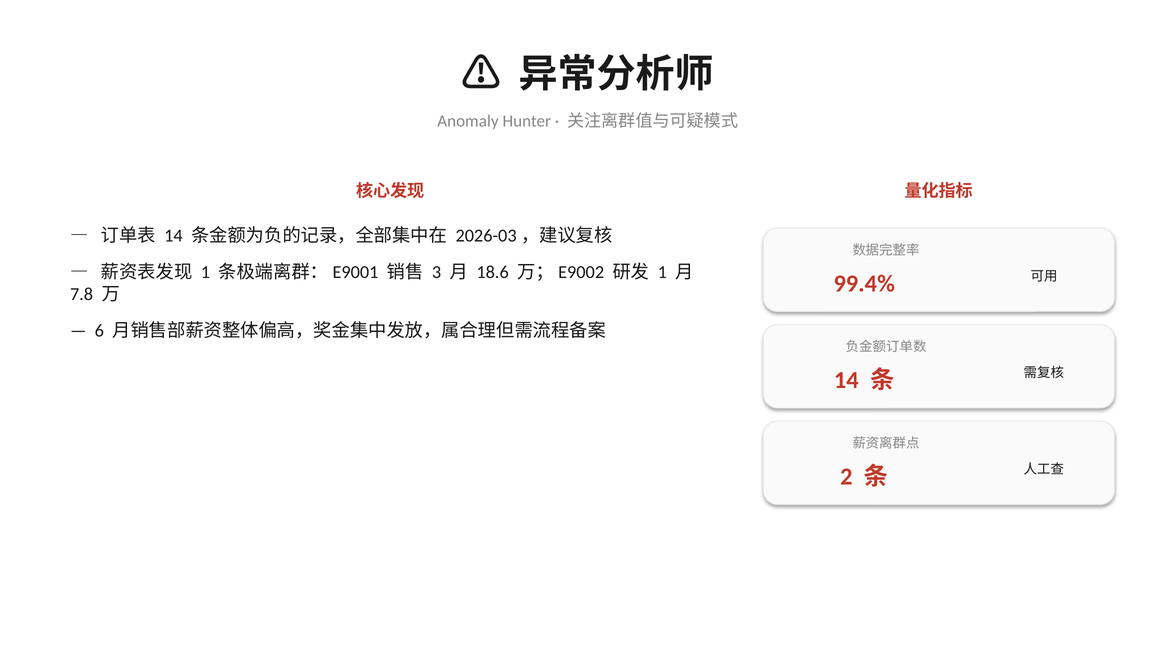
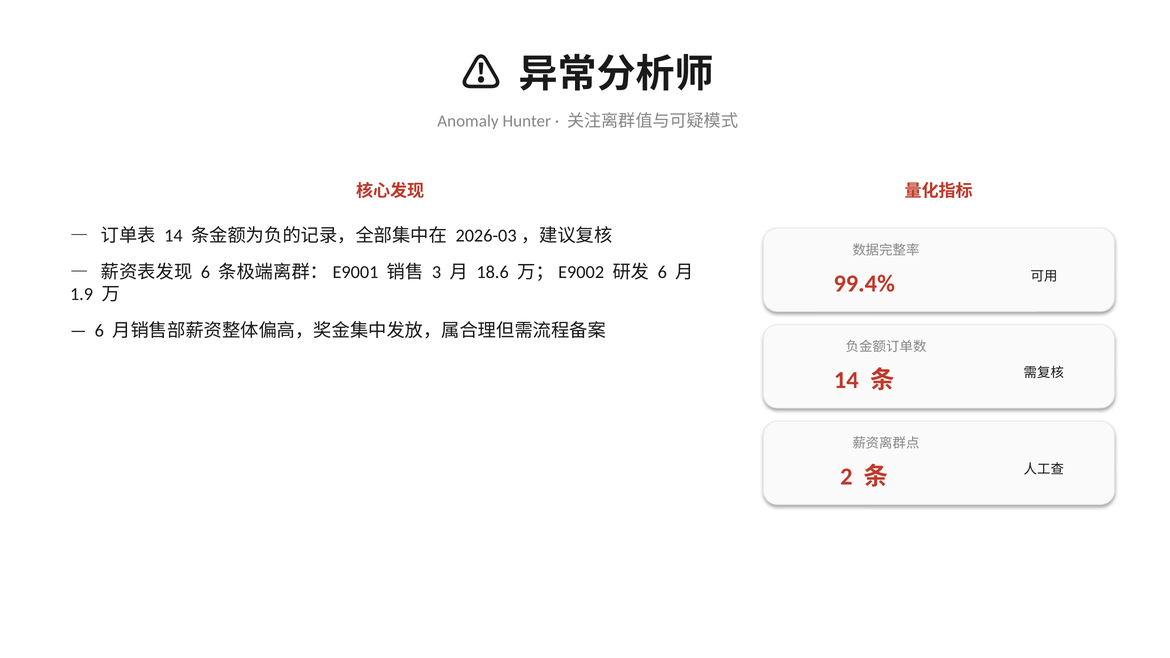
1 at (205, 272): 1 -> 6
1 at (662, 272): 1 -> 6
7.8: 7.8 -> 1.9
